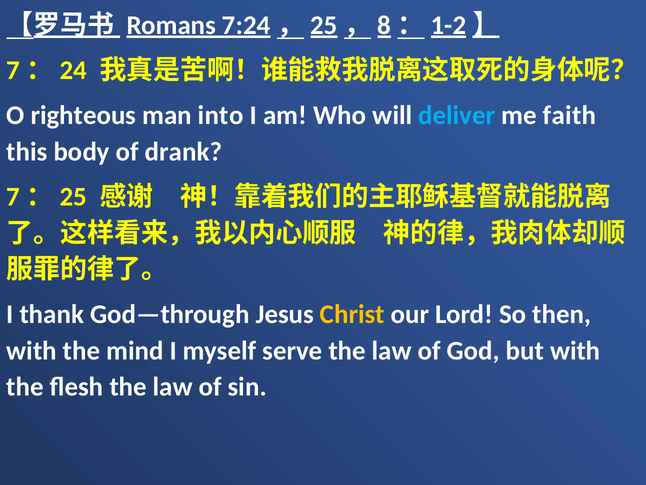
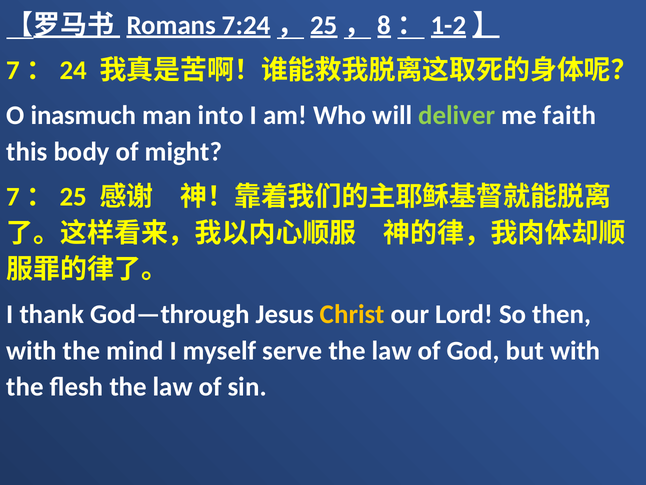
righteous: righteous -> inasmuch
deliver colour: light blue -> light green
drank: drank -> might
